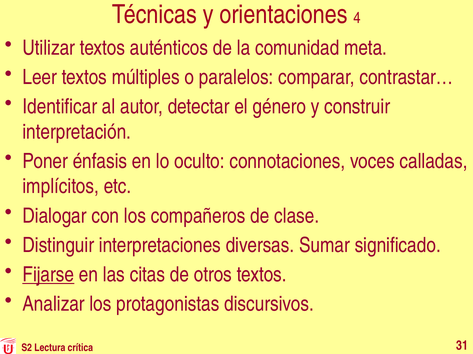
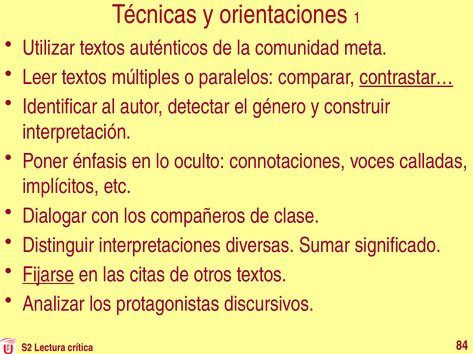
4: 4 -> 1
contrastar… underline: none -> present
31: 31 -> 84
